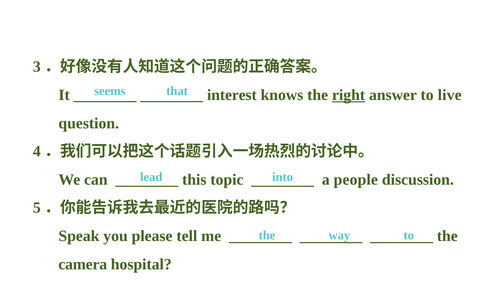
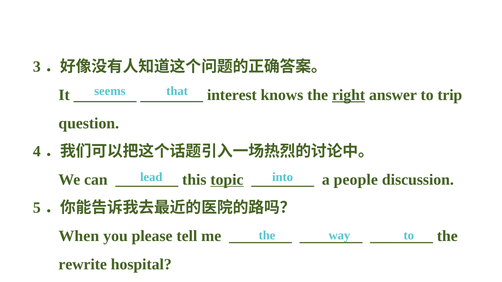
live: live -> trip
topic underline: none -> present
Speak: Speak -> When
camera: camera -> rewrite
